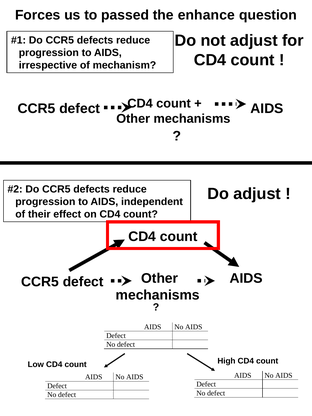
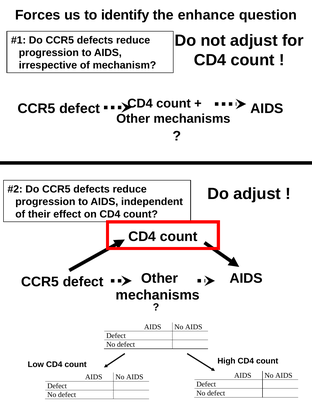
passed: passed -> identify
